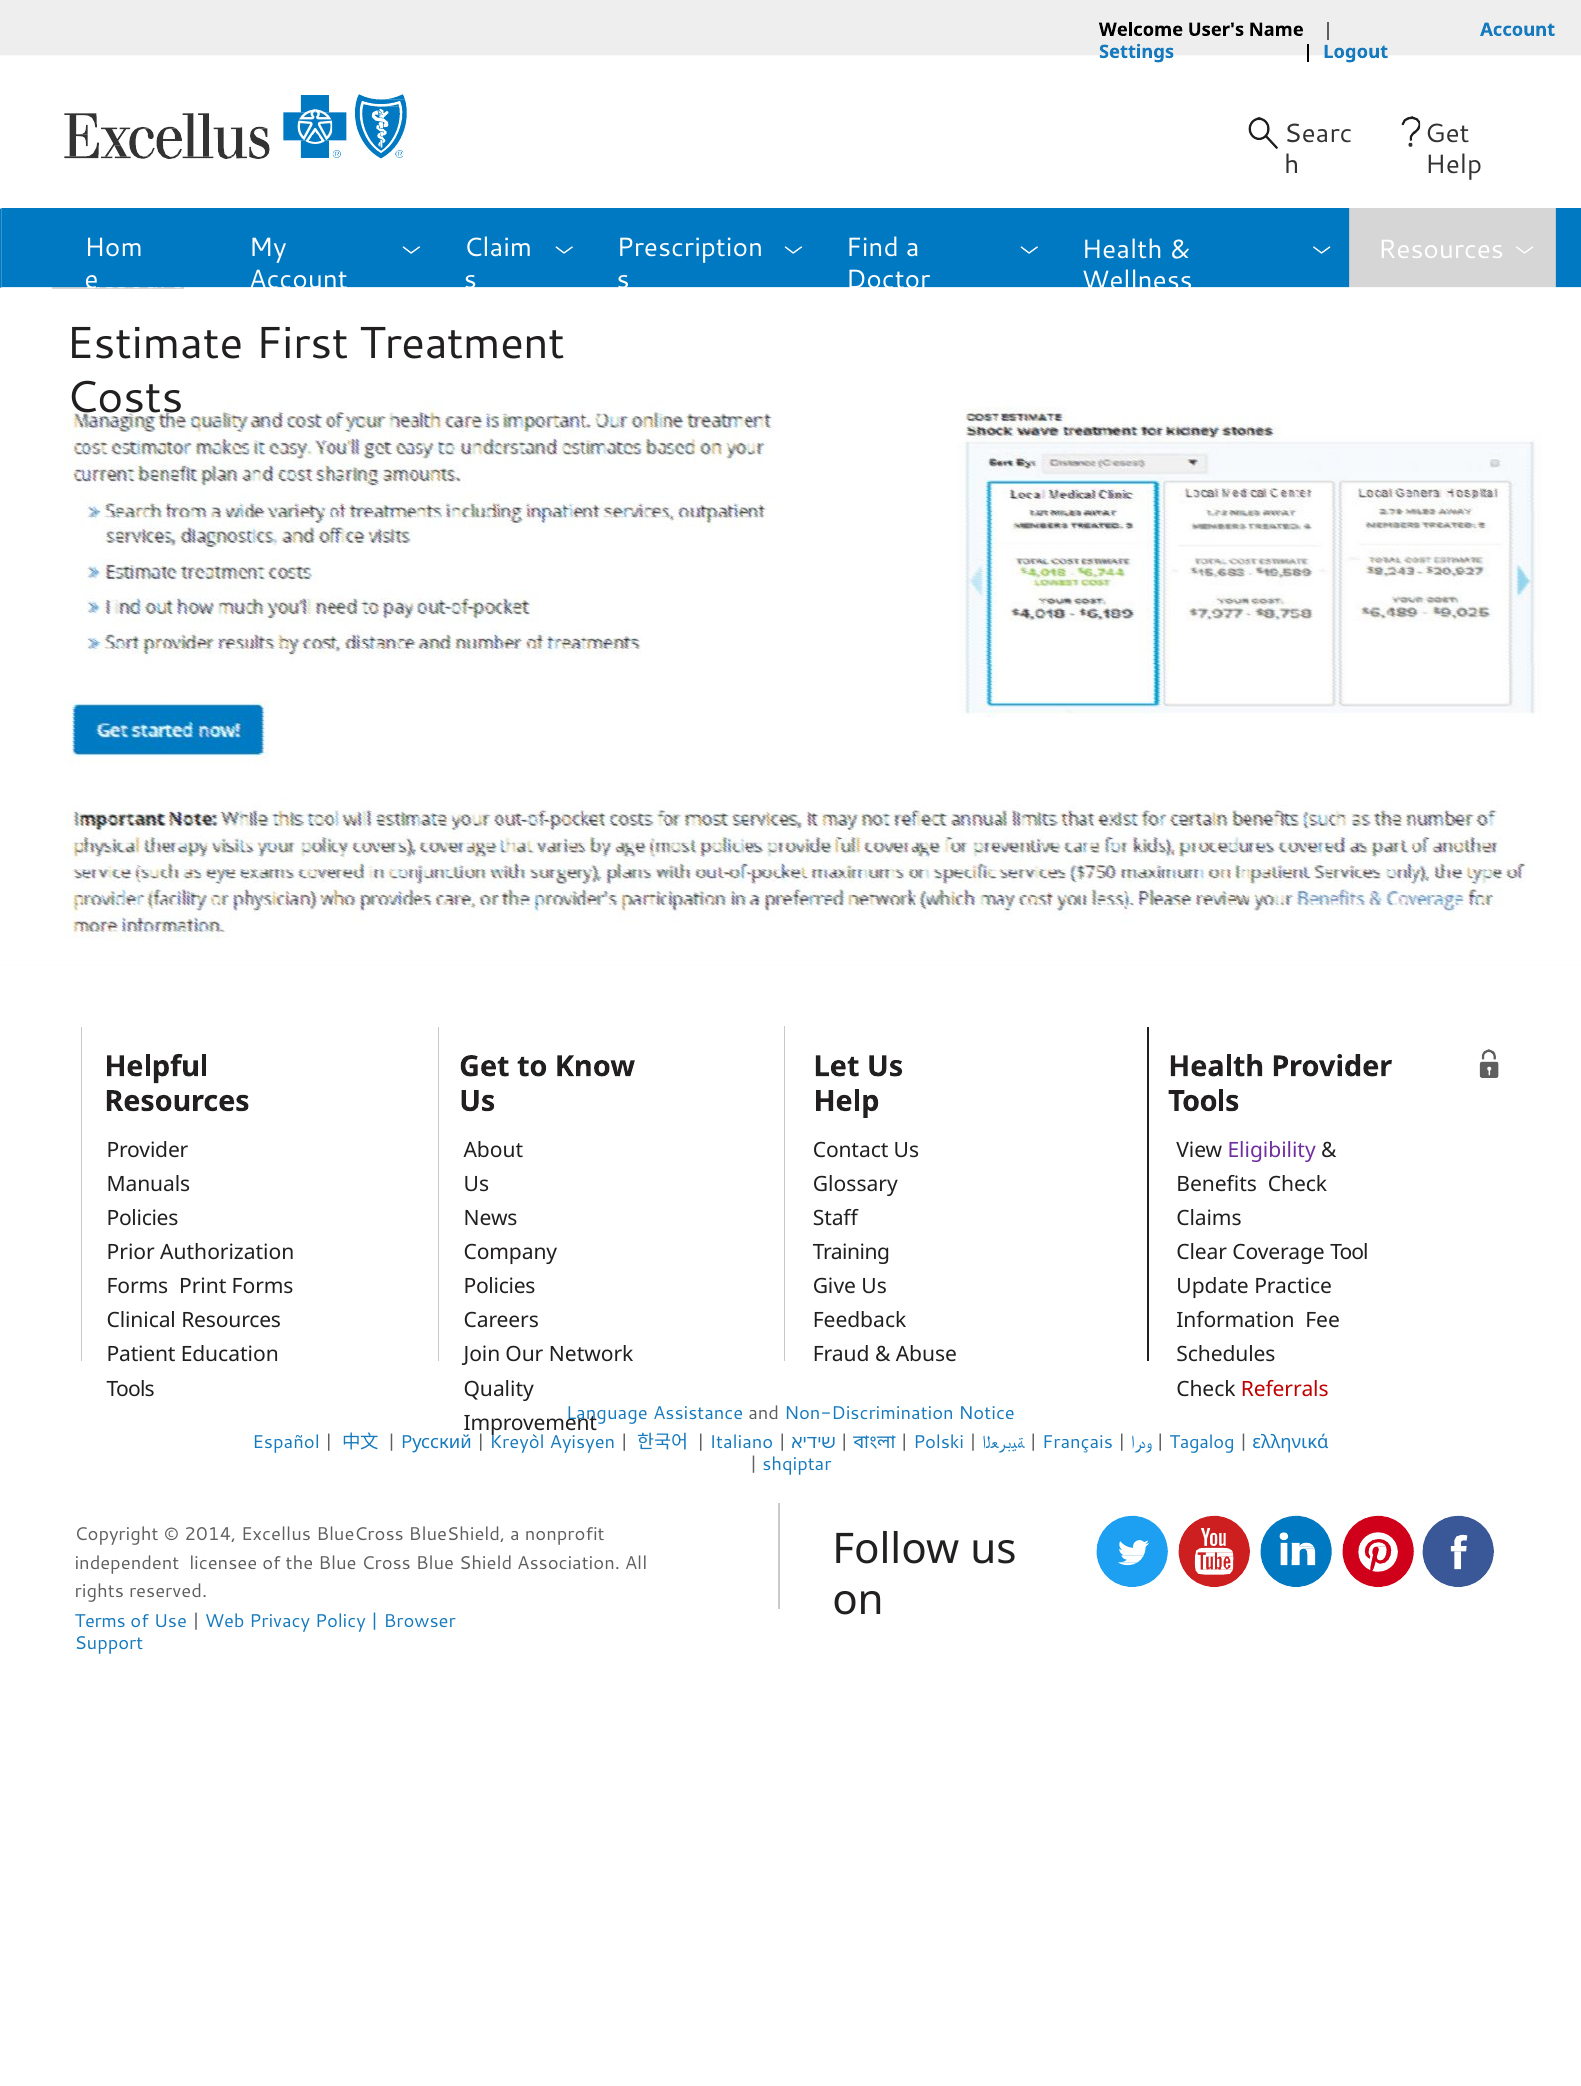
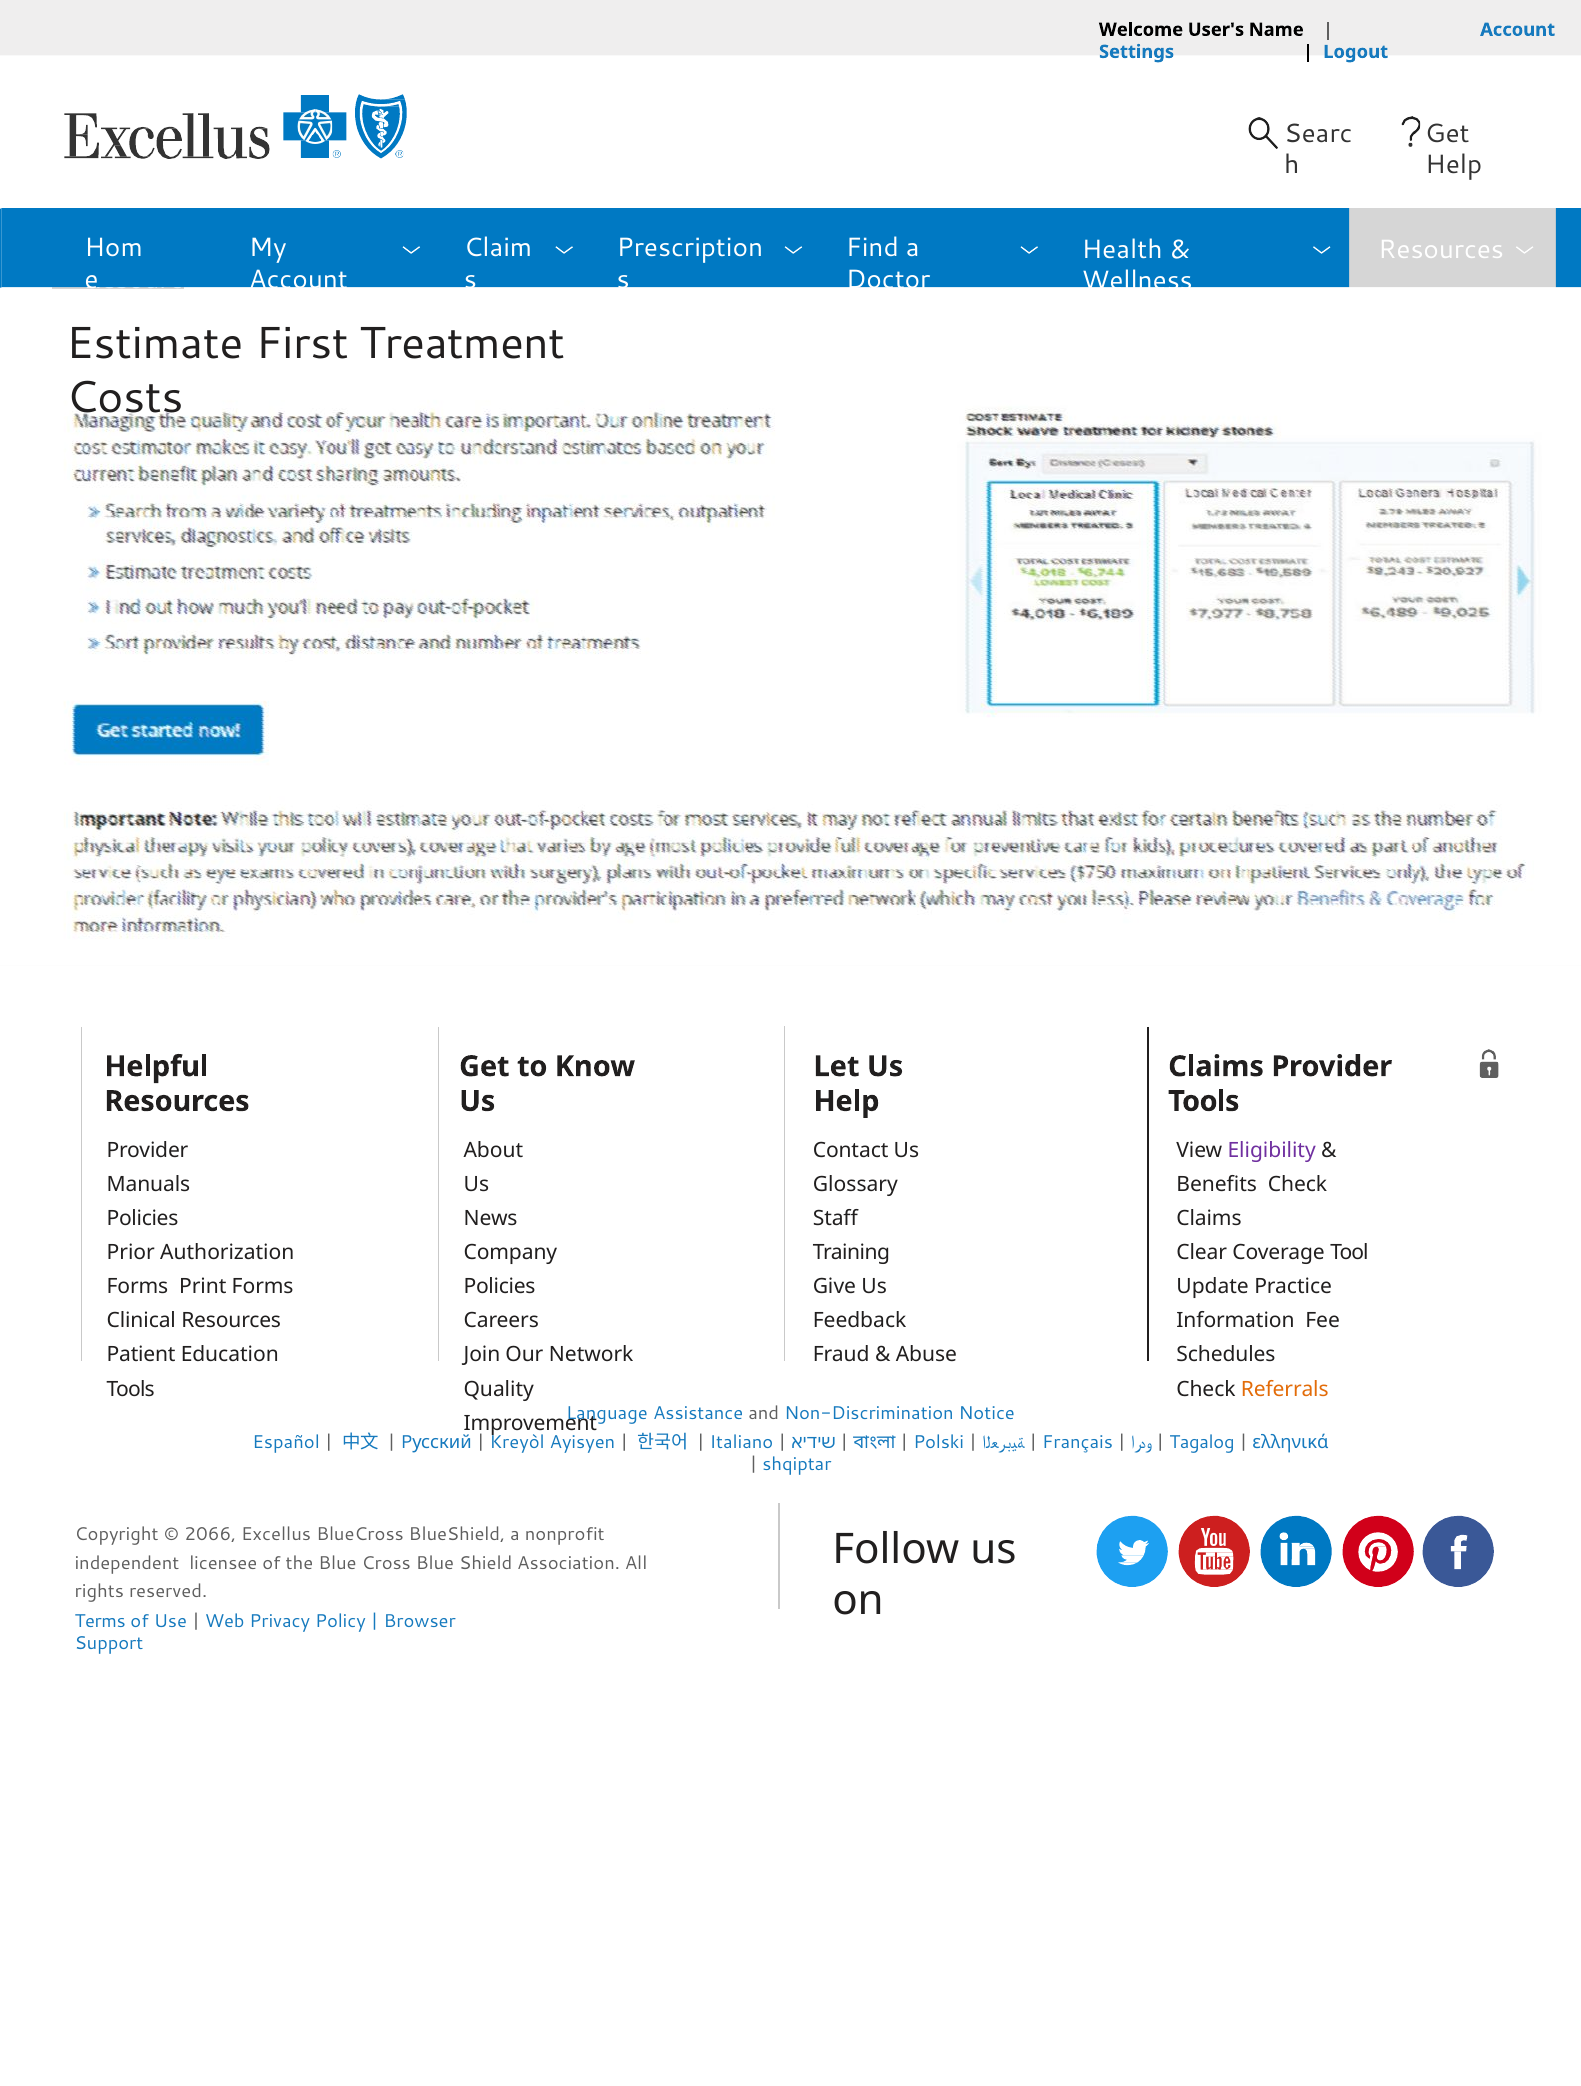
Health at (1216, 1066): Health -> Claims
Referrals colour: red -> orange
2014: 2014 -> 2066
